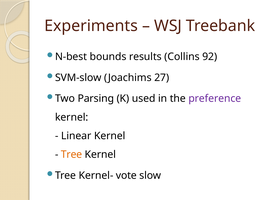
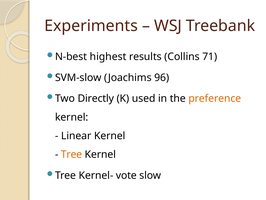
bounds: bounds -> highest
92: 92 -> 71
27: 27 -> 96
Parsing: Parsing -> Directly
preference colour: purple -> orange
